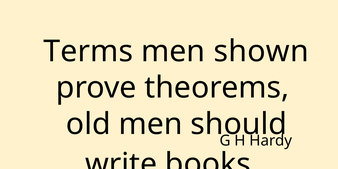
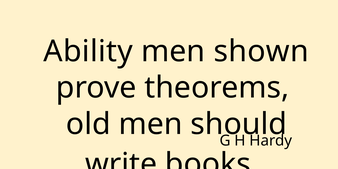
Terms: Terms -> Ability
